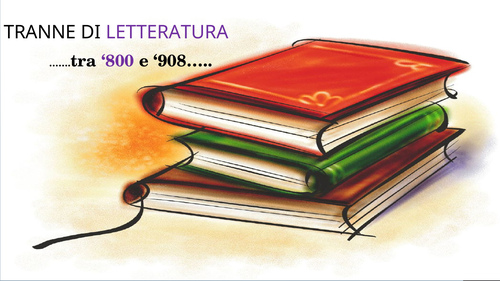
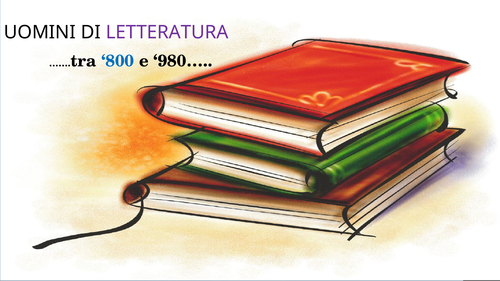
TRANNE: TRANNE -> UOMINI
800 colour: purple -> blue
908…: 908… -> 980…
